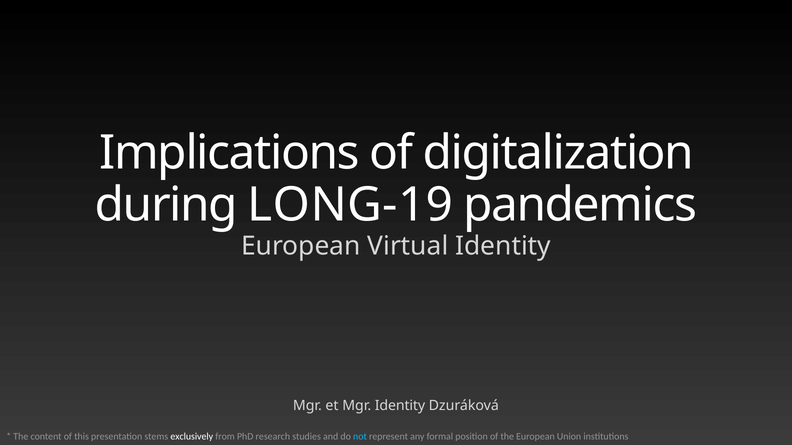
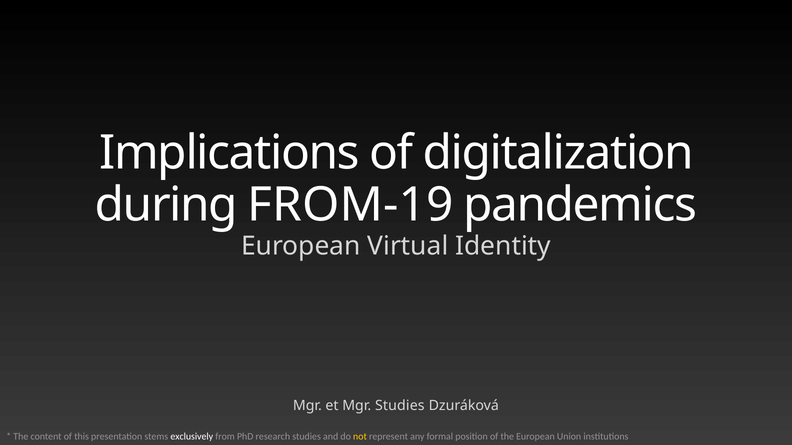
LONG-19: LONG-19 -> FROM-19
Mgr Identity: Identity -> Studies
not colour: light blue -> yellow
